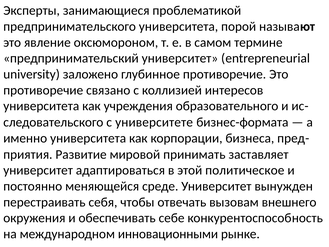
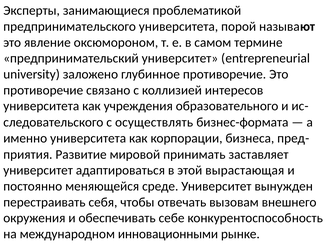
университете: университете -> осуществлять
политическое: политическое -> вырастающая
